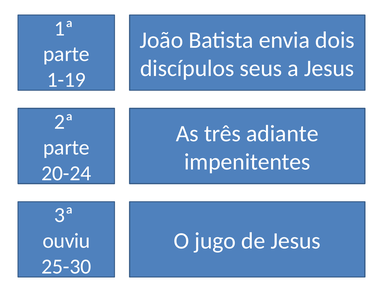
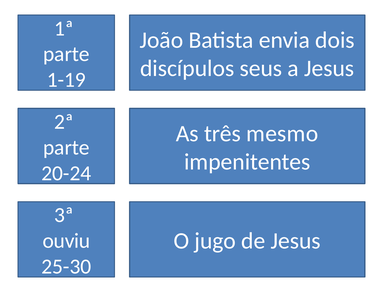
adiante: adiante -> mesmo
